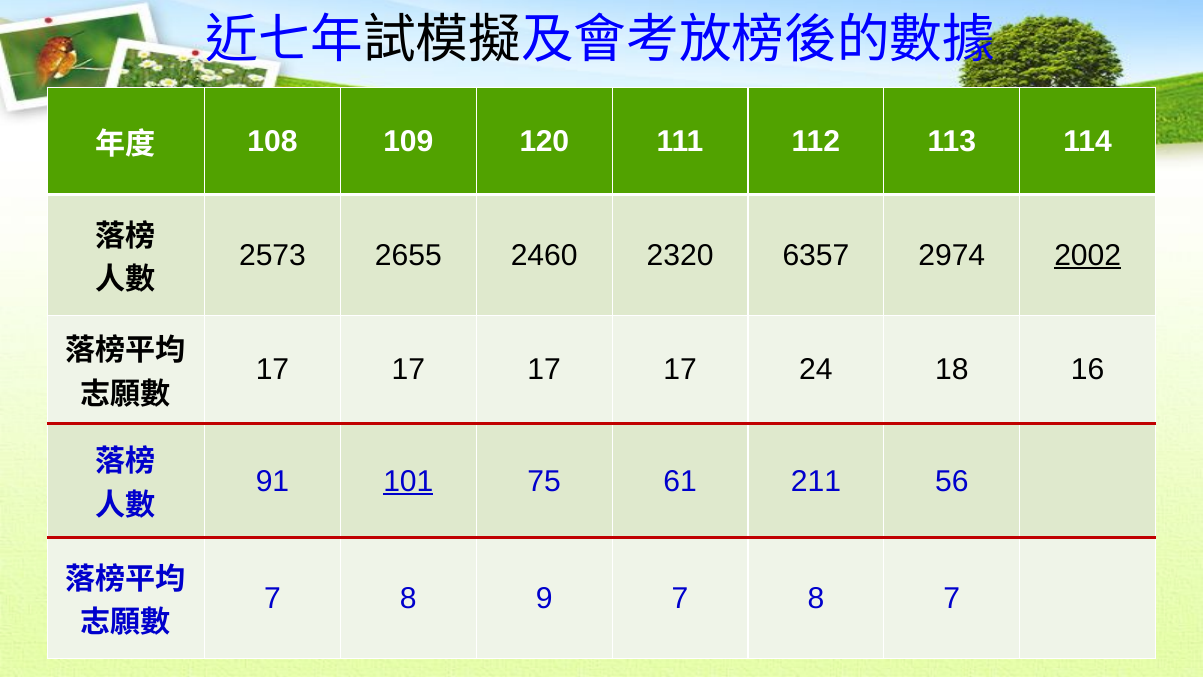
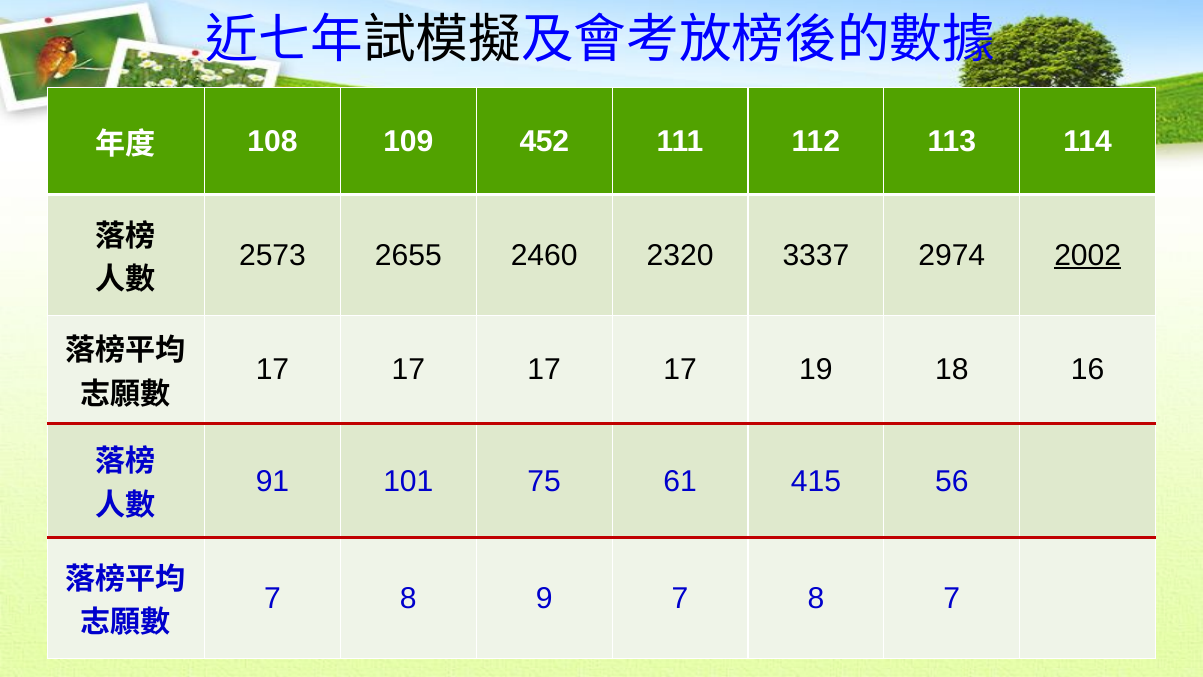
120: 120 -> 452
6357: 6357 -> 3337
24: 24 -> 19
101 underline: present -> none
211: 211 -> 415
